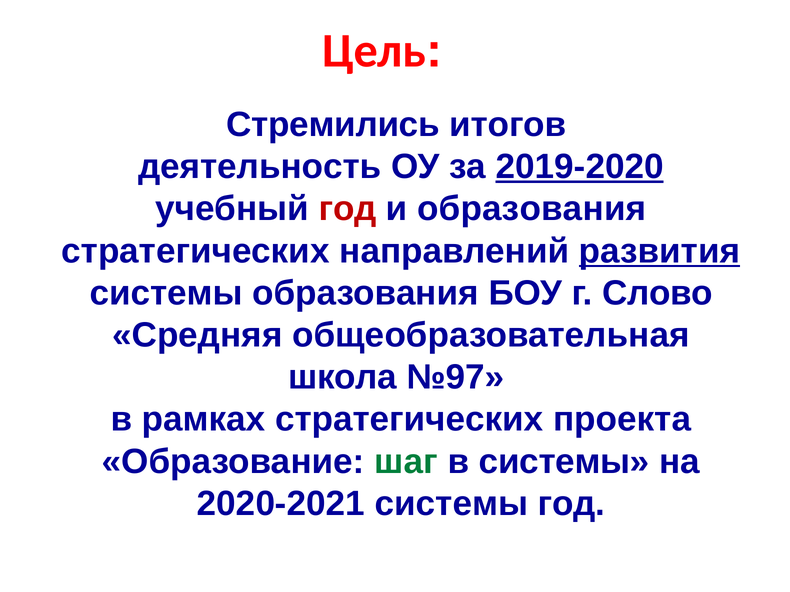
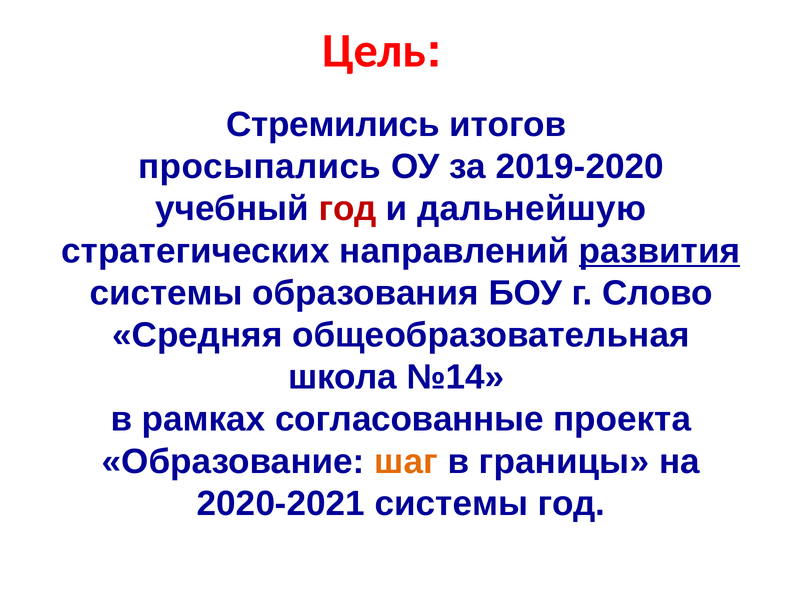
деятельность: деятельность -> просыпались
2019-2020 underline: present -> none
и образования: образования -> дальнейшую
№97: №97 -> №14
рамках стратегических: стратегических -> согласованные
шаг colour: green -> orange
в системы: системы -> границы
